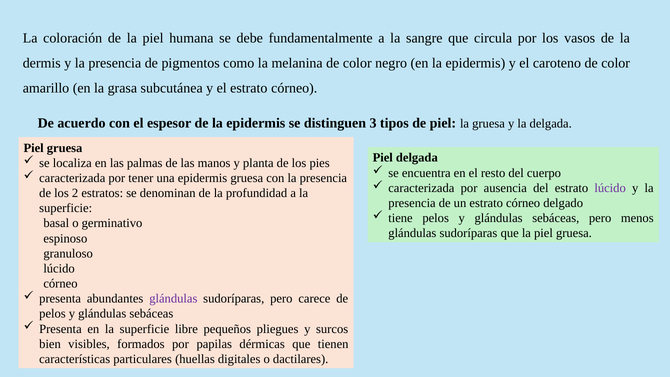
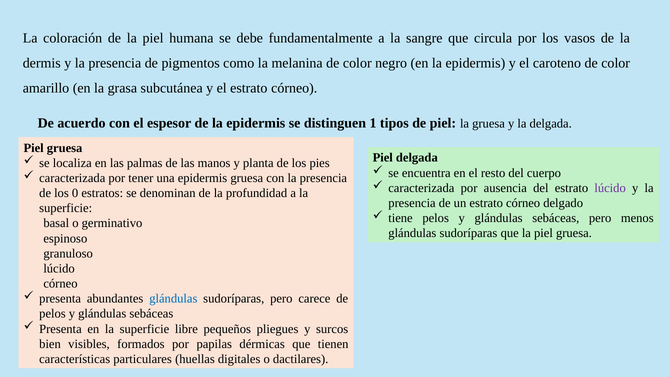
3: 3 -> 1
2: 2 -> 0
glándulas at (173, 299) colour: purple -> blue
